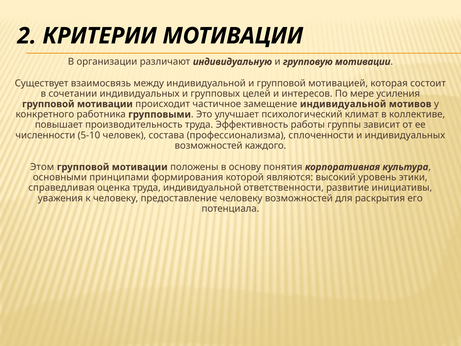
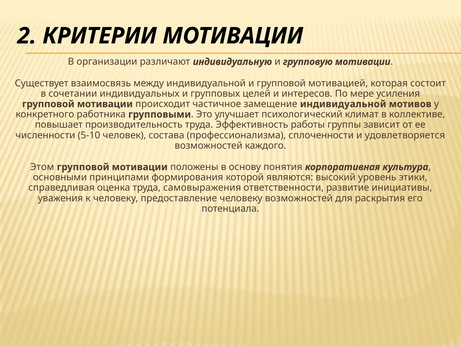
и индивидуальных: индивидуальных -> удовлетворяется
труда индивидуальной: индивидуальной -> самовыражения
